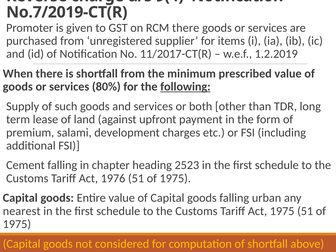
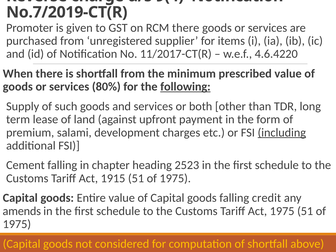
1.2.2019: 1.2.2019 -> 4.6.4220
including underline: none -> present
1976: 1976 -> 1915
urban: urban -> credit
nearest: nearest -> amends
